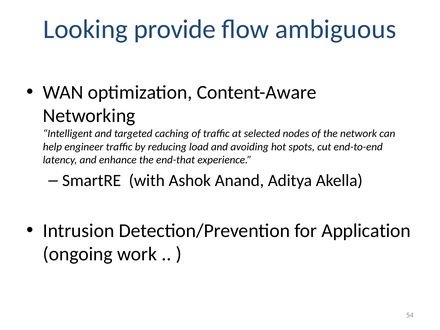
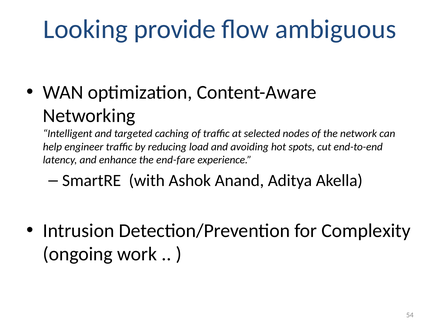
end-that: end-that -> end-fare
Application: Application -> Complexity
